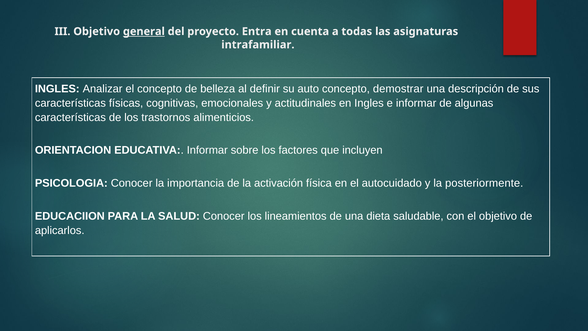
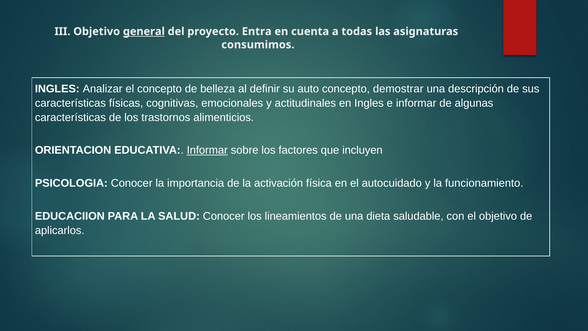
intrafamiliar: intrafamiliar -> consumimos
Informar at (207, 150) underline: none -> present
posteriormente: posteriormente -> funcionamiento
